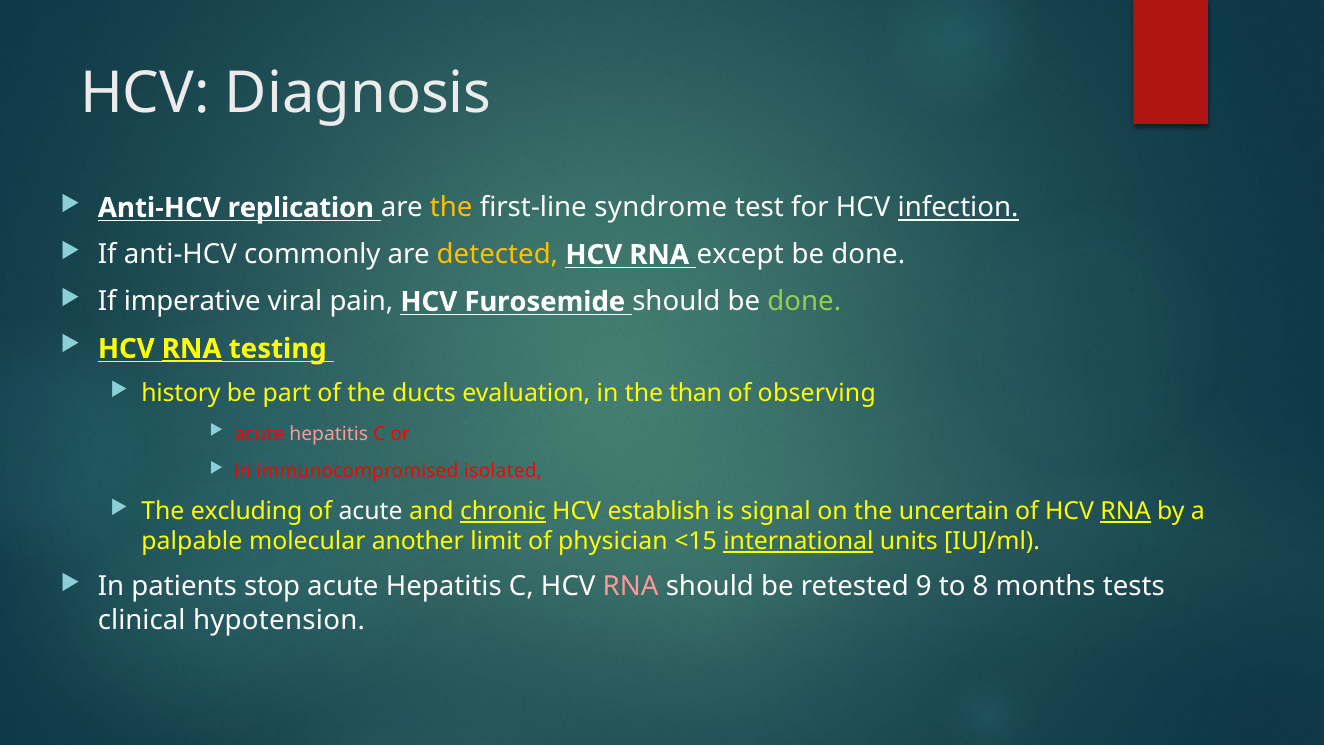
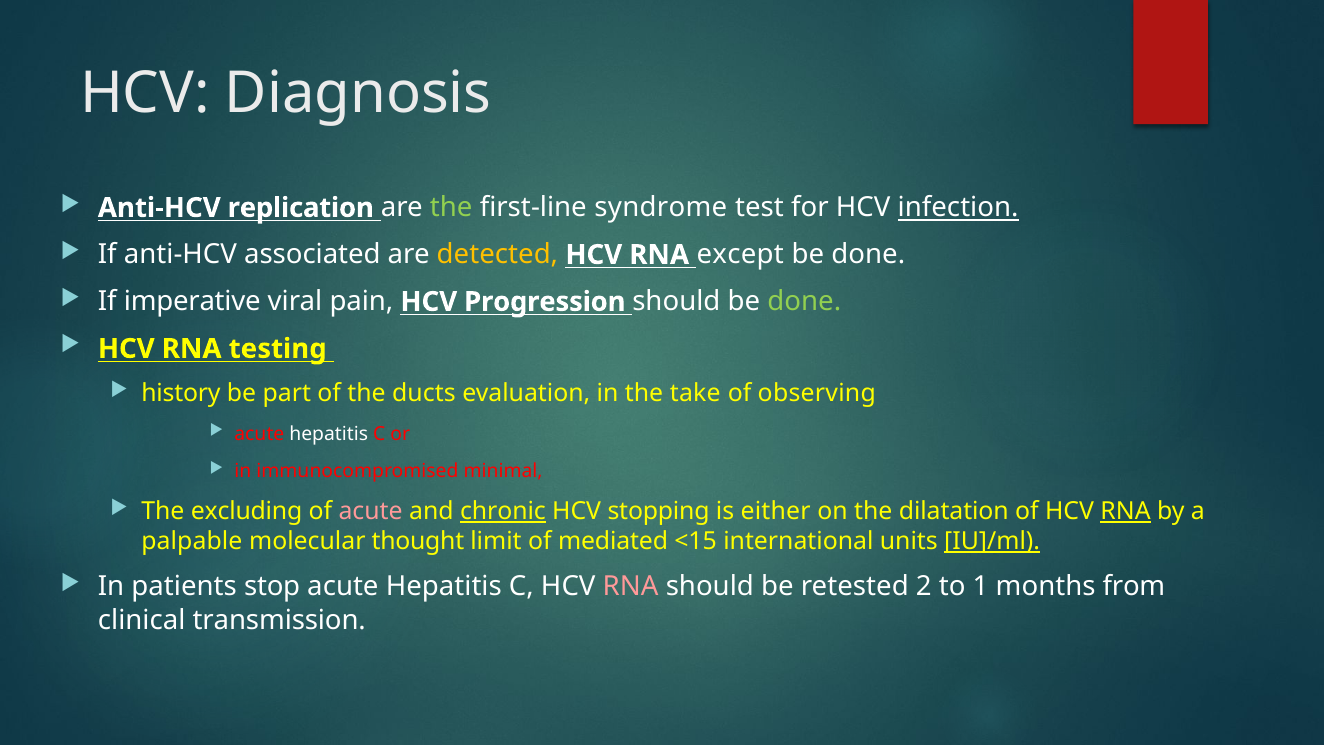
the at (451, 208) colour: yellow -> light green
commonly: commonly -> associated
Furosemide: Furosemide -> Progression
RNA at (192, 349) underline: present -> none
than: than -> take
hepatitis at (329, 434) colour: pink -> white
isolated: isolated -> minimal
acute at (371, 511) colour: white -> pink
establish: establish -> stopping
signal: signal -> either
uncertain: uncertain -> dilatation
another: another -> thought
physician: physician -> mediated
international underline: present -> none
IU]/ml underline: none -> present
9: 9 -> 2
8: 8 -> 1
tests: tests -> from
hypotension: hypotension -> transmission
